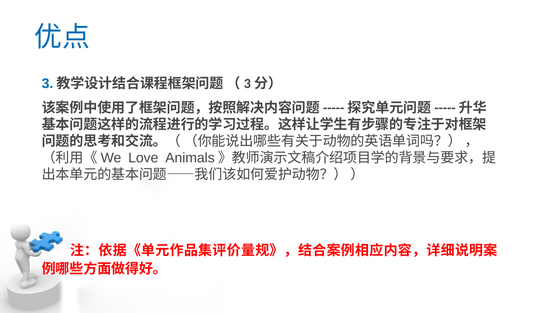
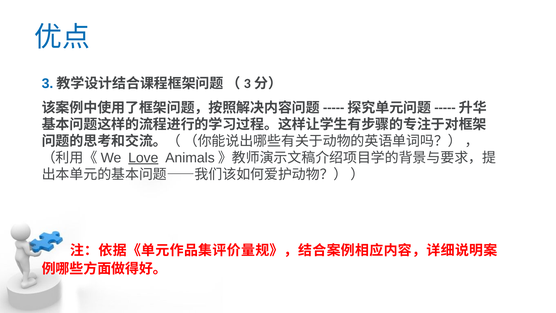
Love underline: none -> present
